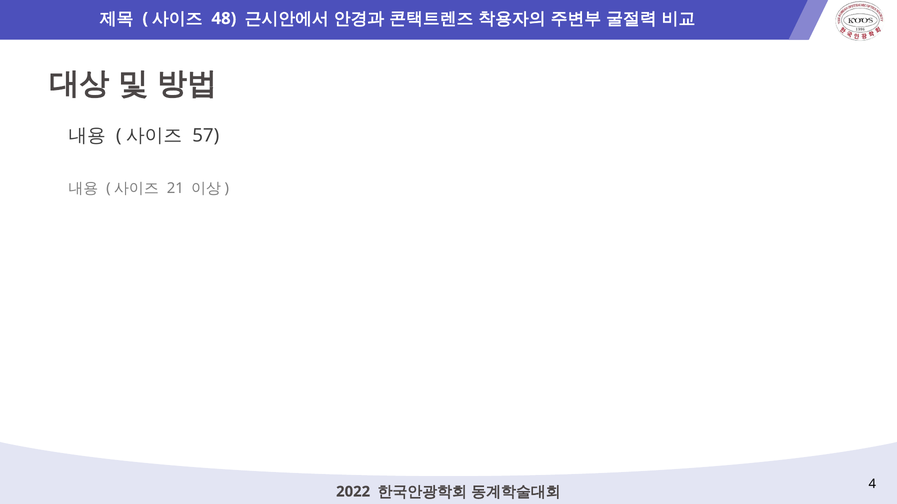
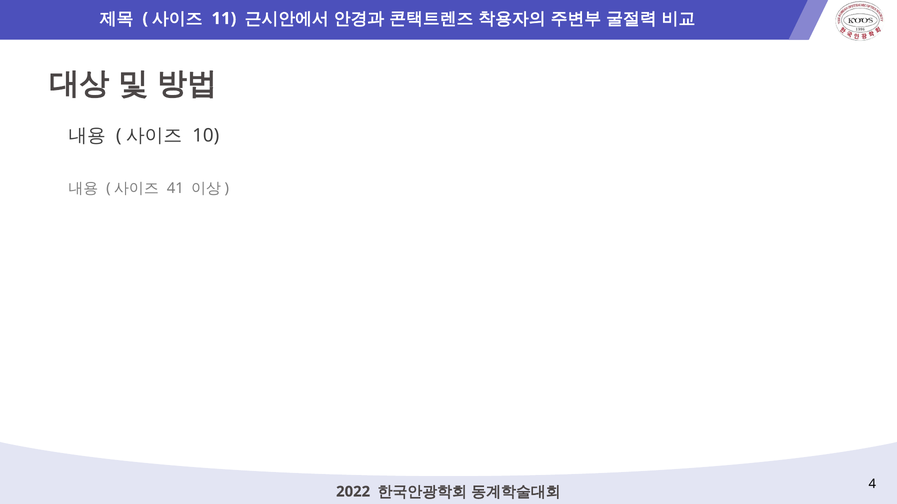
48: 48 -> 11
57: 57 -> 10
21: 21 -> 41
